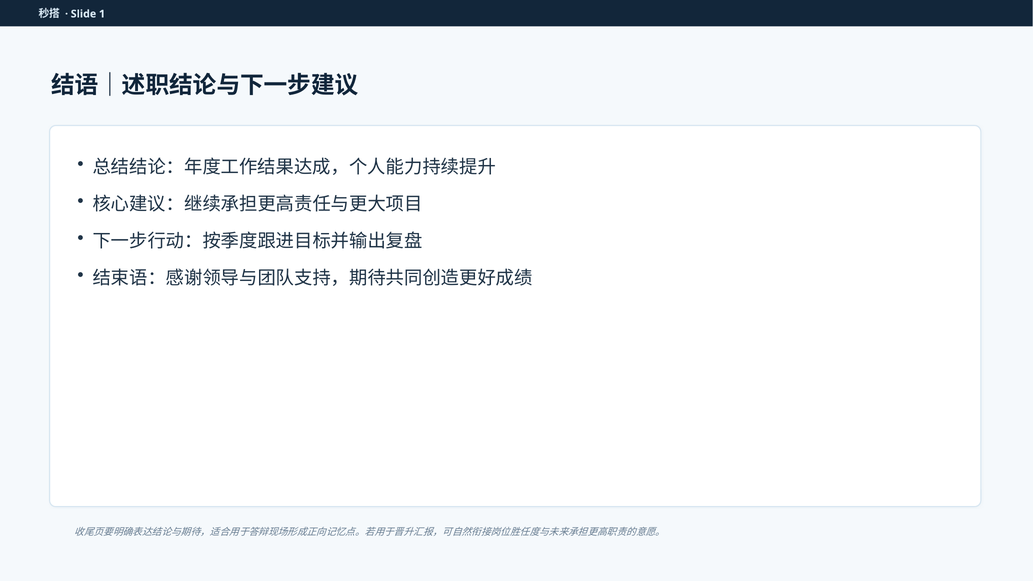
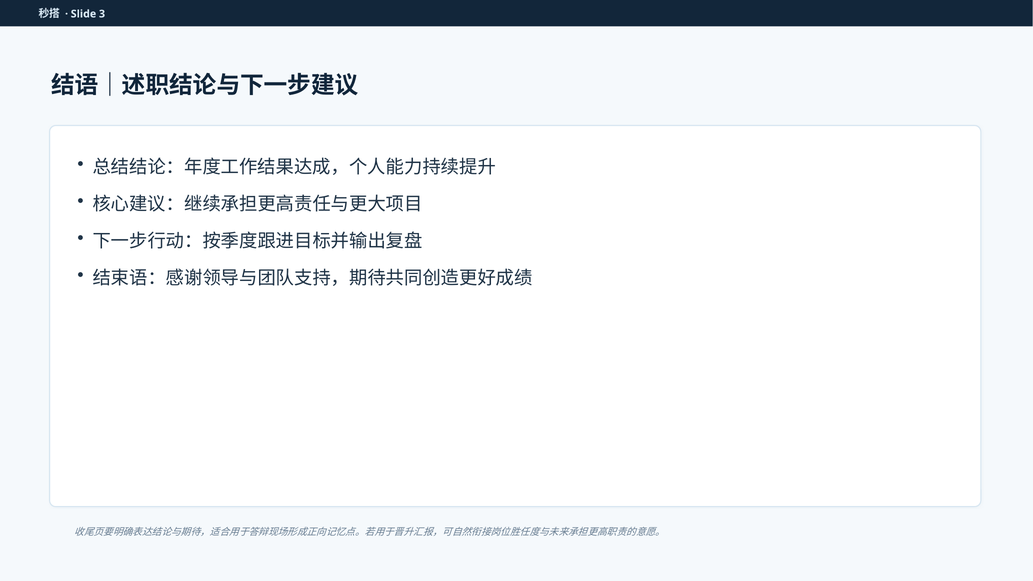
1: 1 -> 3
